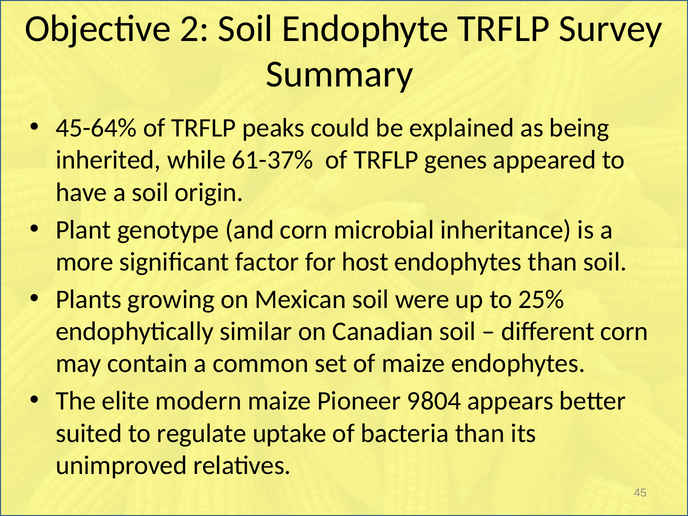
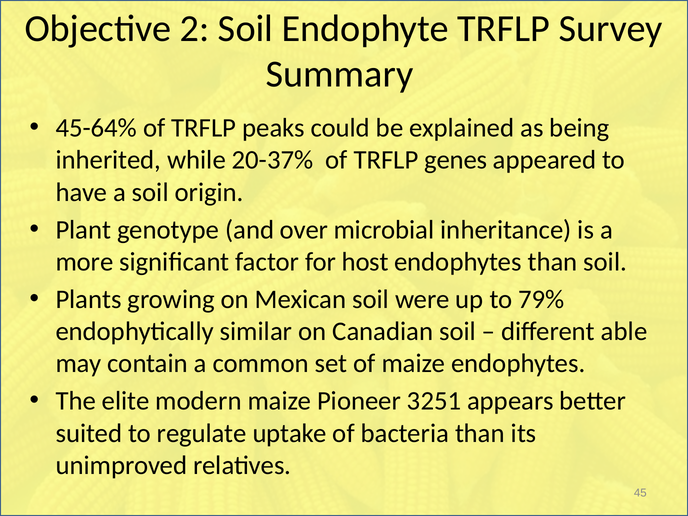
61-37%: 61-37% -> 20-37%
and corn: corn -> over
25%: 25% -> 79%
different corn: corn -> able
9804: 9804 -> 3251
